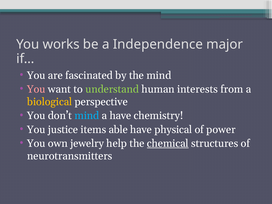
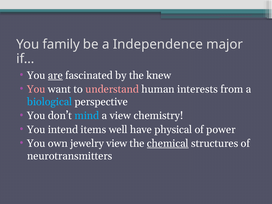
works: works -> family
are underline: none -> present
the mind: mind -> knew
understand colour: light green -> pink
biological colour: yellow -> light blue
a have: have -> view
justice: justice -> intend
able: able -> well
jewelry help: help -> view
